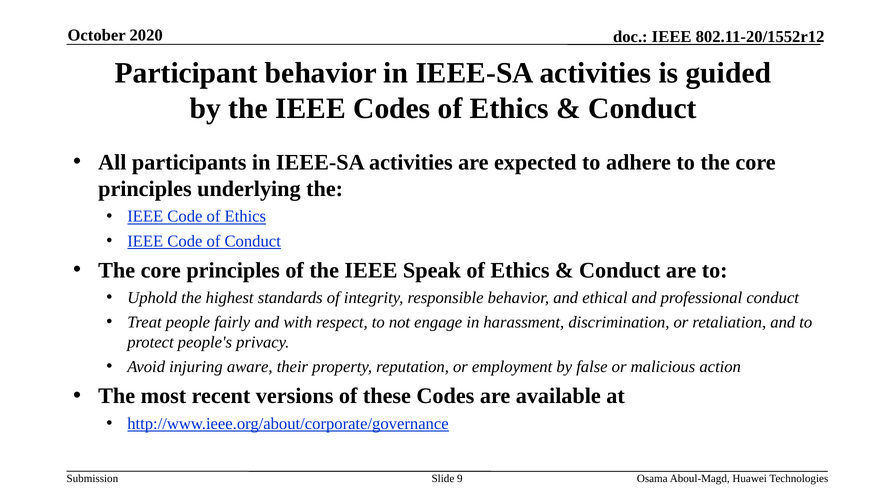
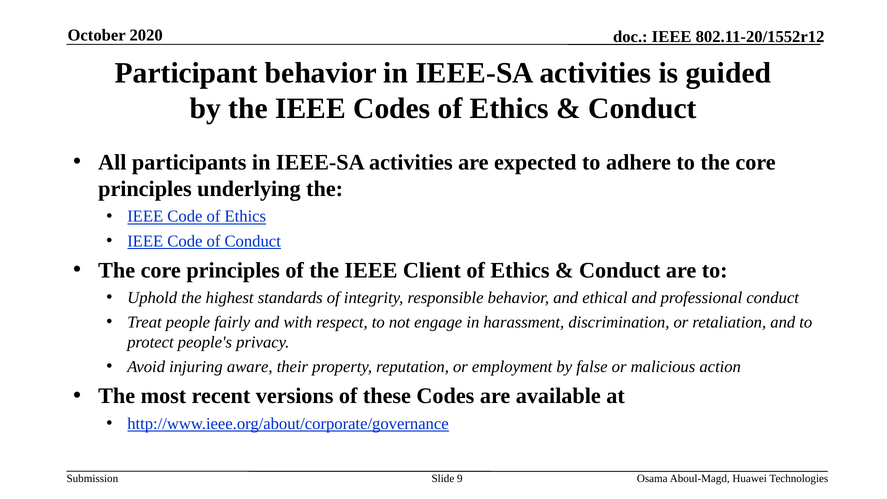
Speak: Speak -> Client
